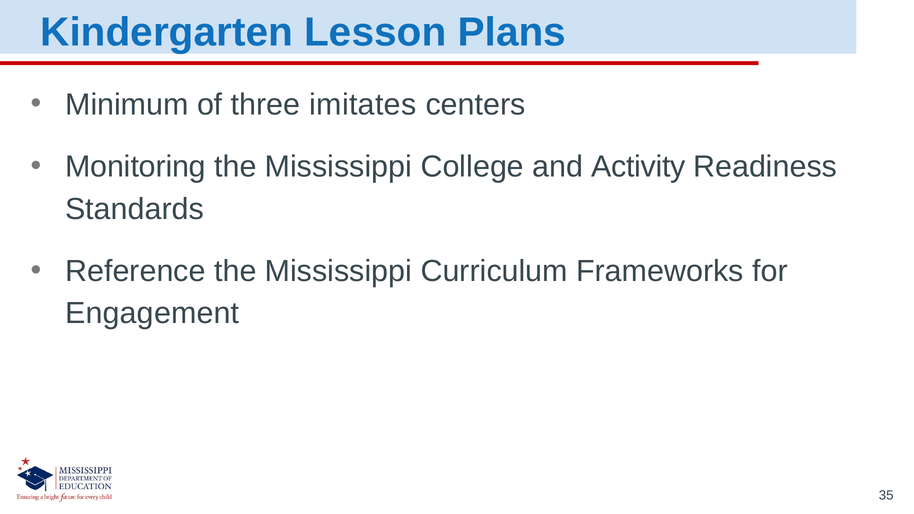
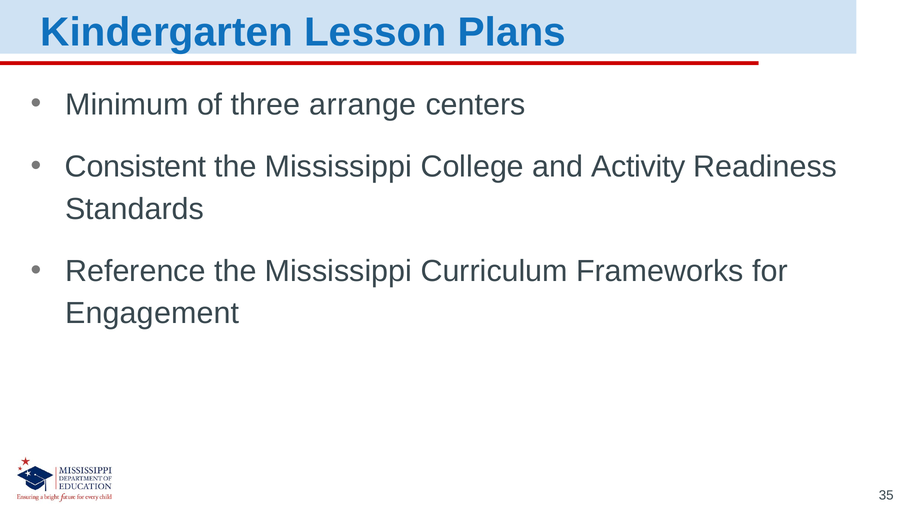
imitates: imitates -> arrange
Monitoring: Monitoring -> Consistent
